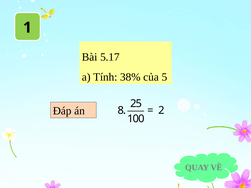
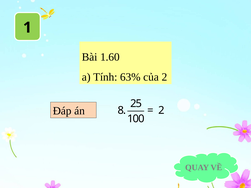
5.17: 5.17 -> 1.60
38%: 38% -> 63%
của 5: 5 -> 2
